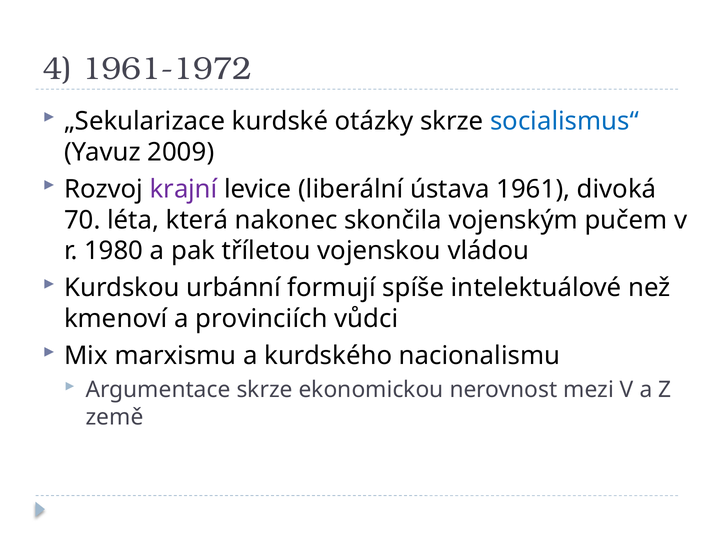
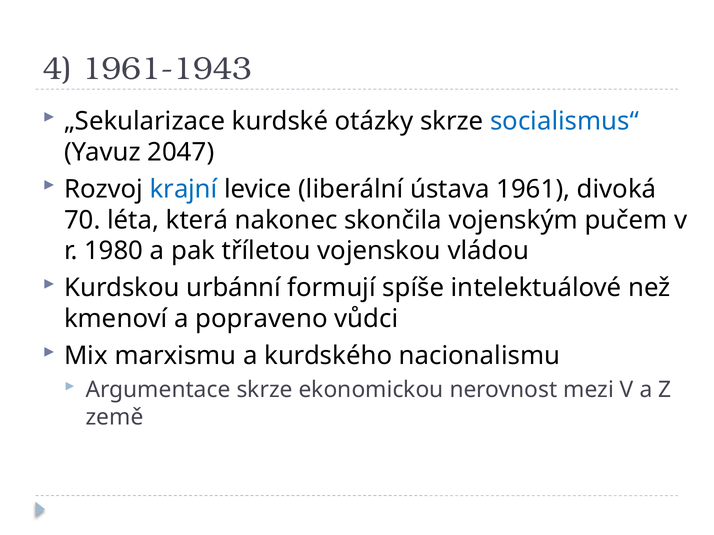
1961-1972: 1961-1972 -> 1961-1943
2009: 2009 -> 2047
krajní colour: purple -> blue
provinciích: provinciích -> popraveno
